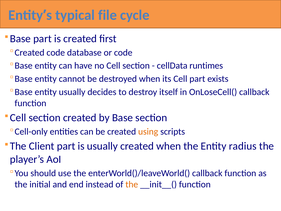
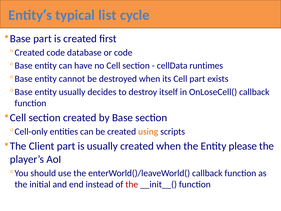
file: file -> list
radius: radius -> please
the at (132, 184) colour: orange -> red
